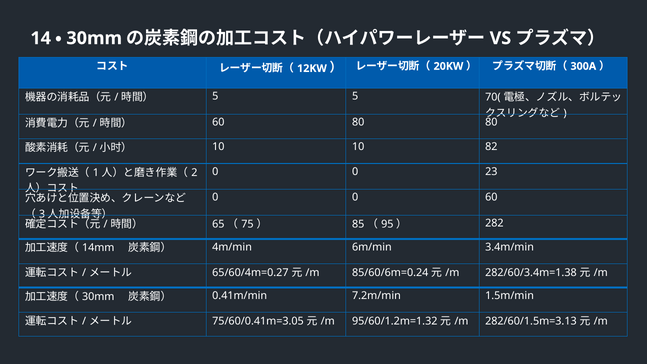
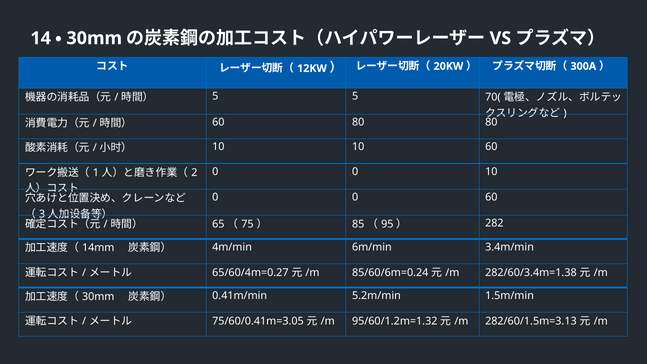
10 82: 82 -> 60
0 23: 23 -> 10
7.2m/min: 7.2m/min -> 5.2m/min
